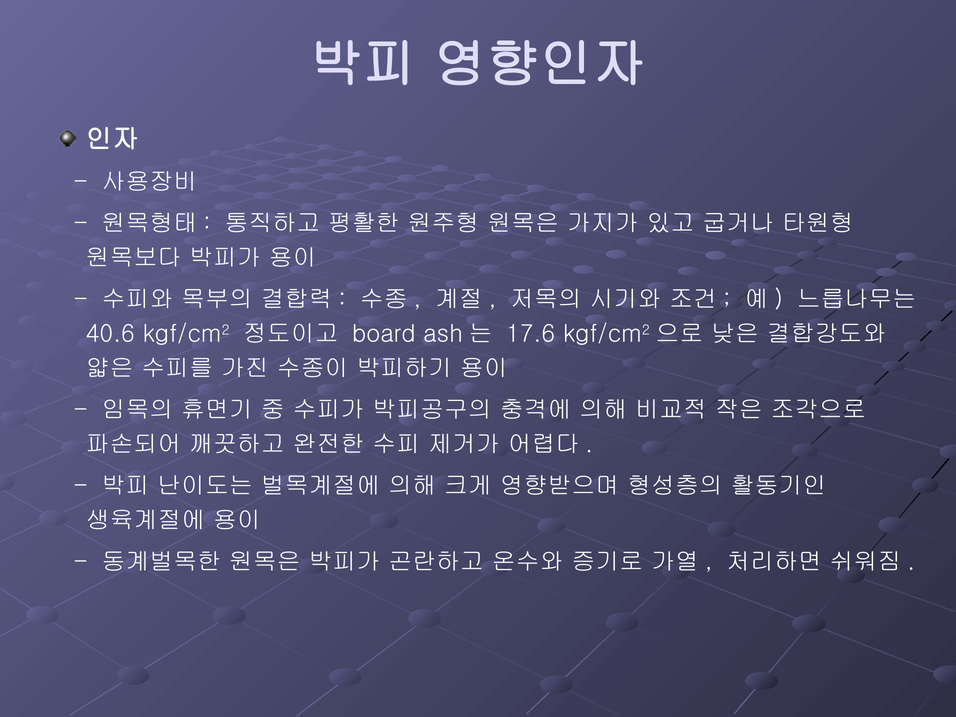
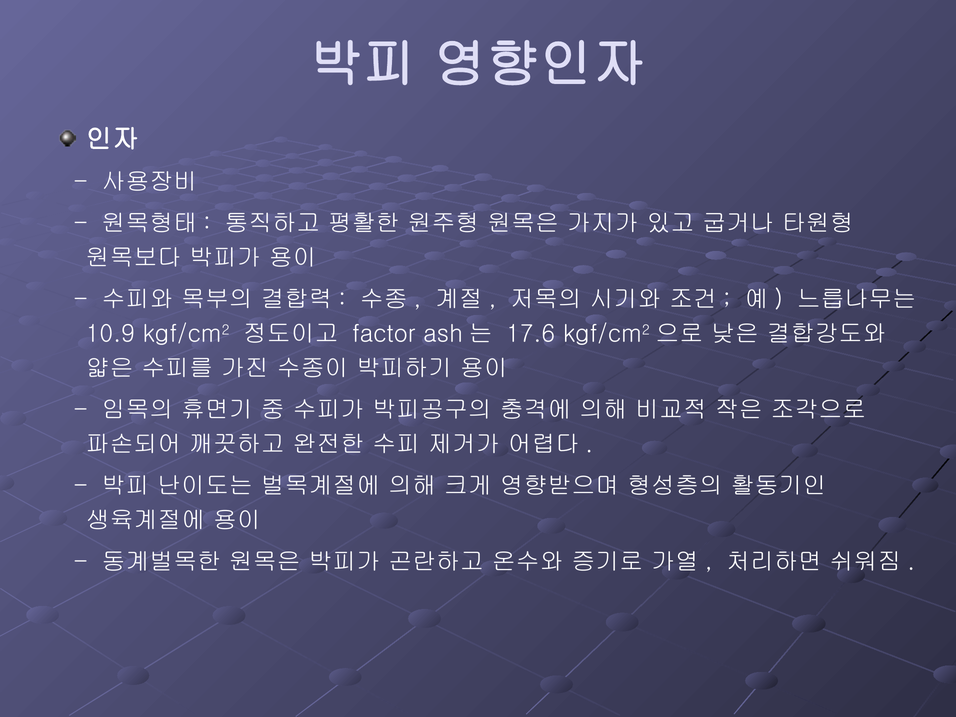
40.6: 40.6 -> 10.9
board: board -> factor
